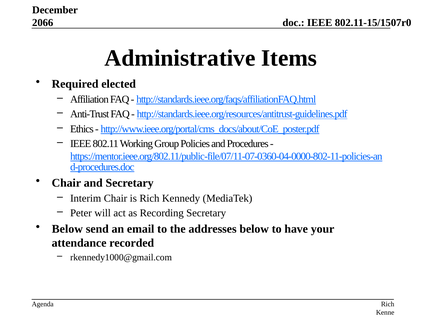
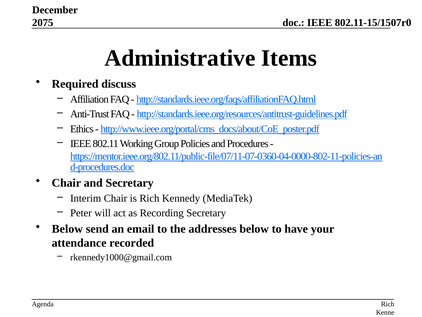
2066: 2066 -> 2075
elected: elected -> discuss
